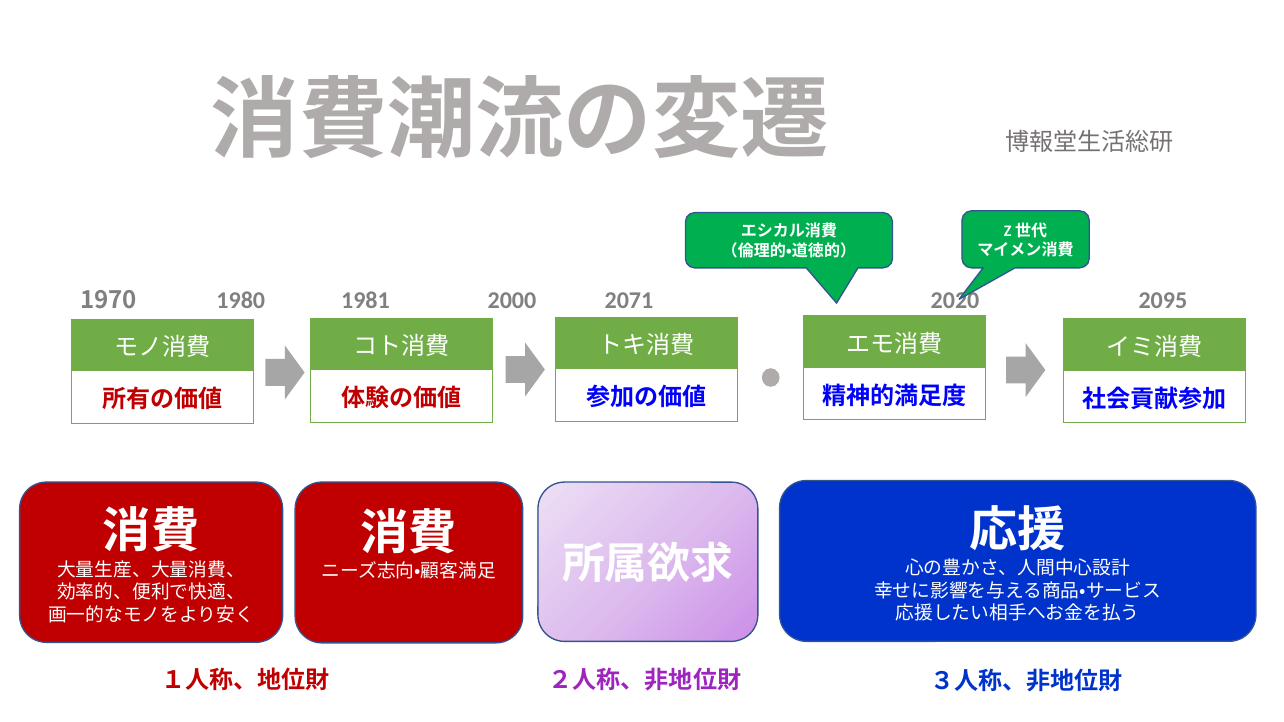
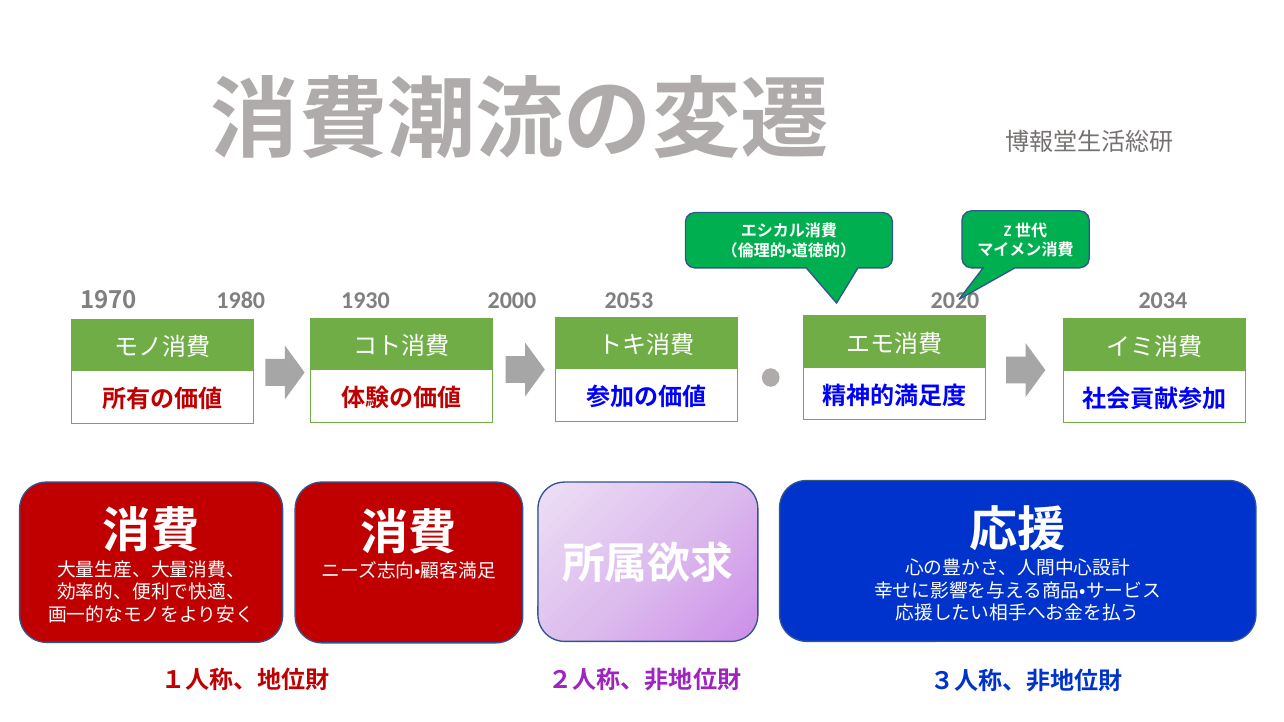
1981: 1981 -> 1930
2071: 2071 -> 2053
2095: 2095 -> 2034
